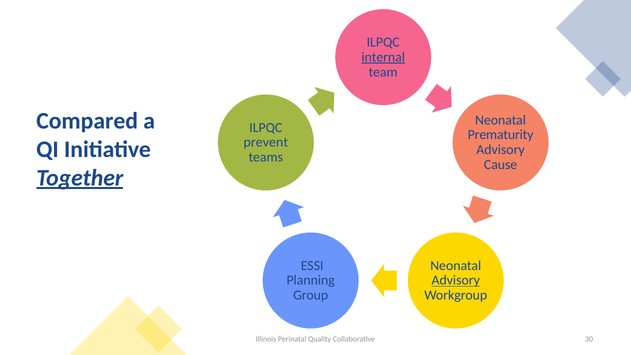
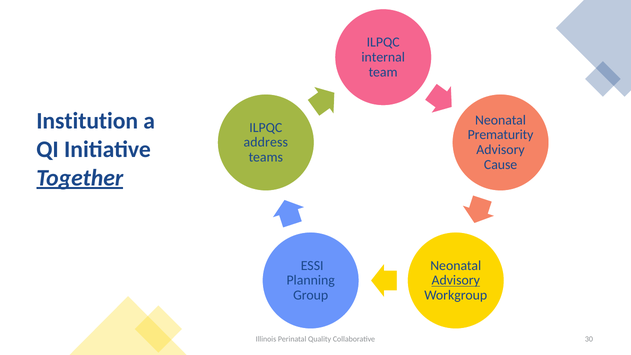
internal underline: present -> none
Compared: Compared -> Institution
prevent: prevent -> address
